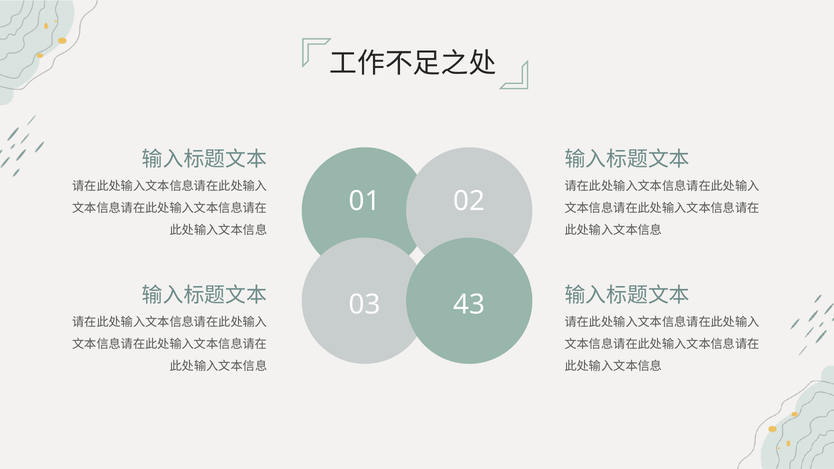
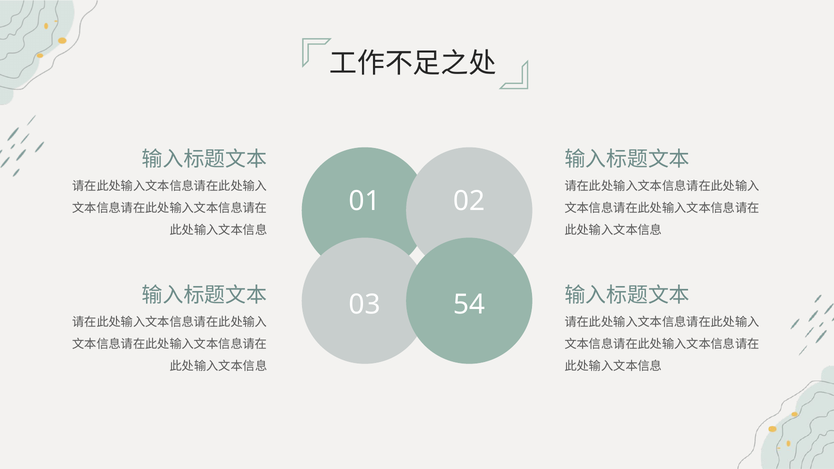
43: 43 -> 54
